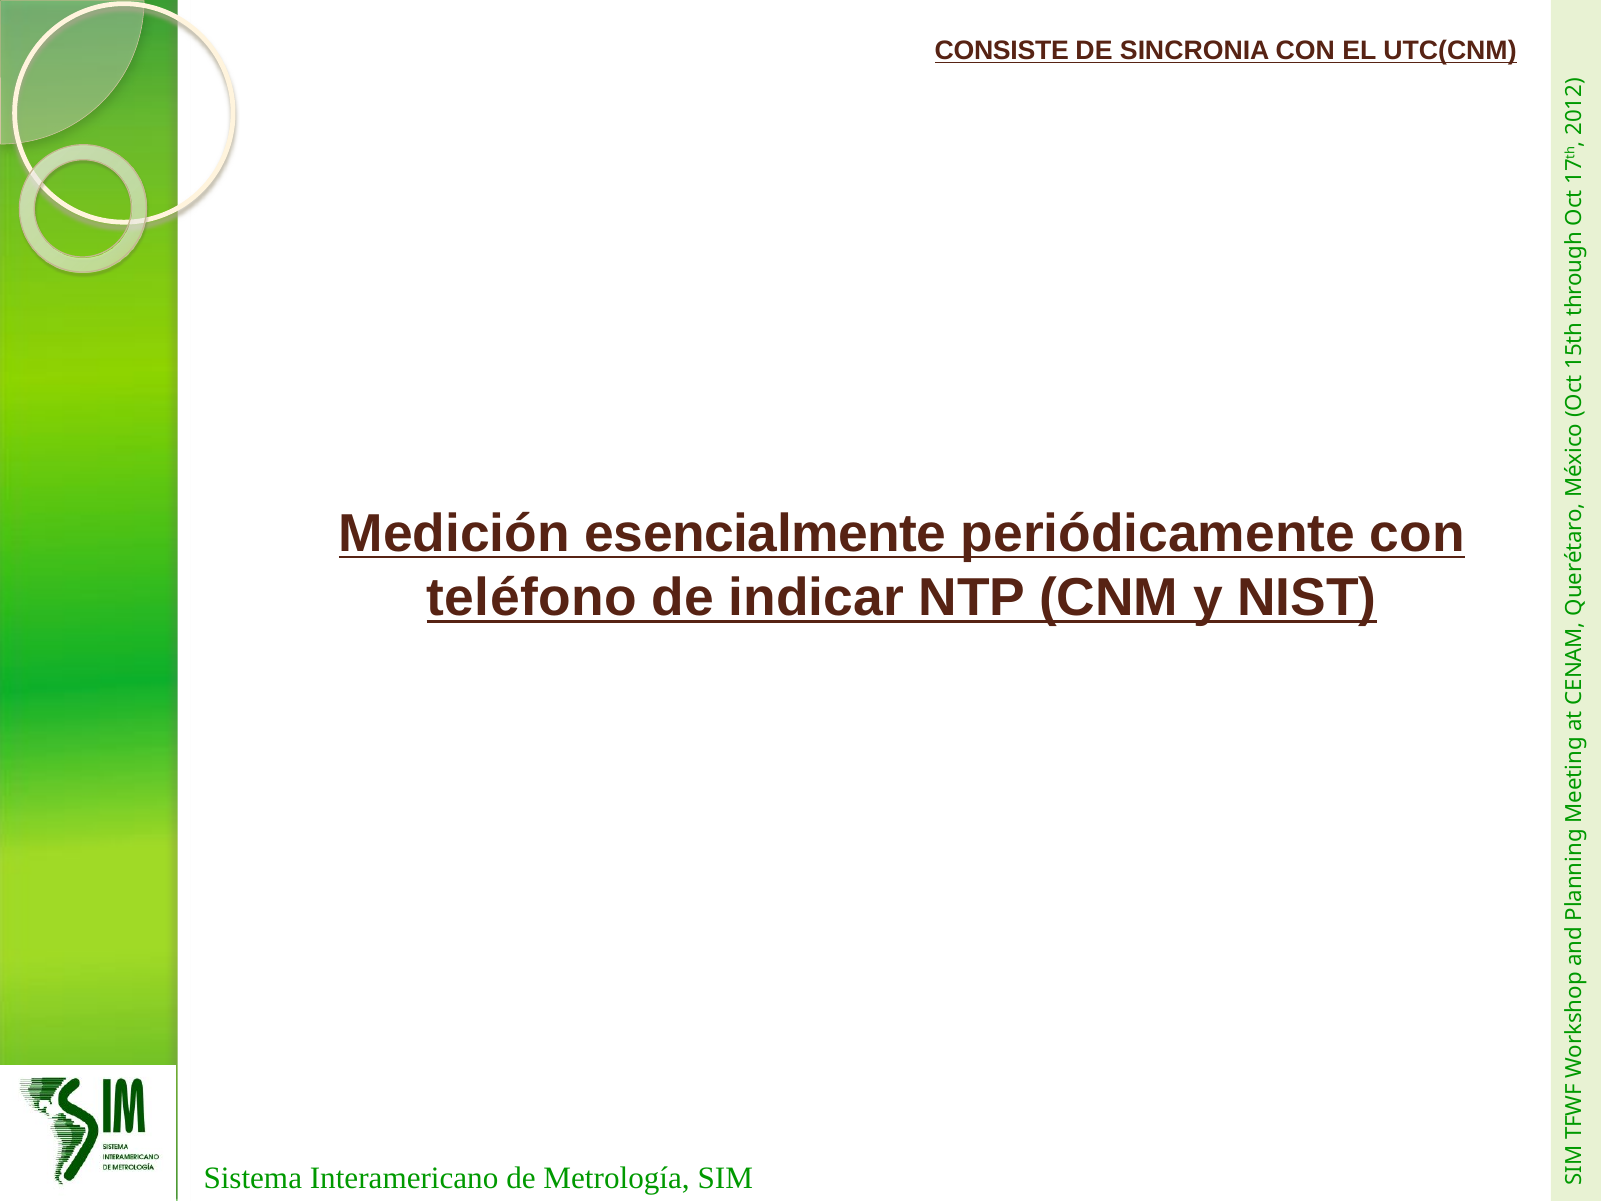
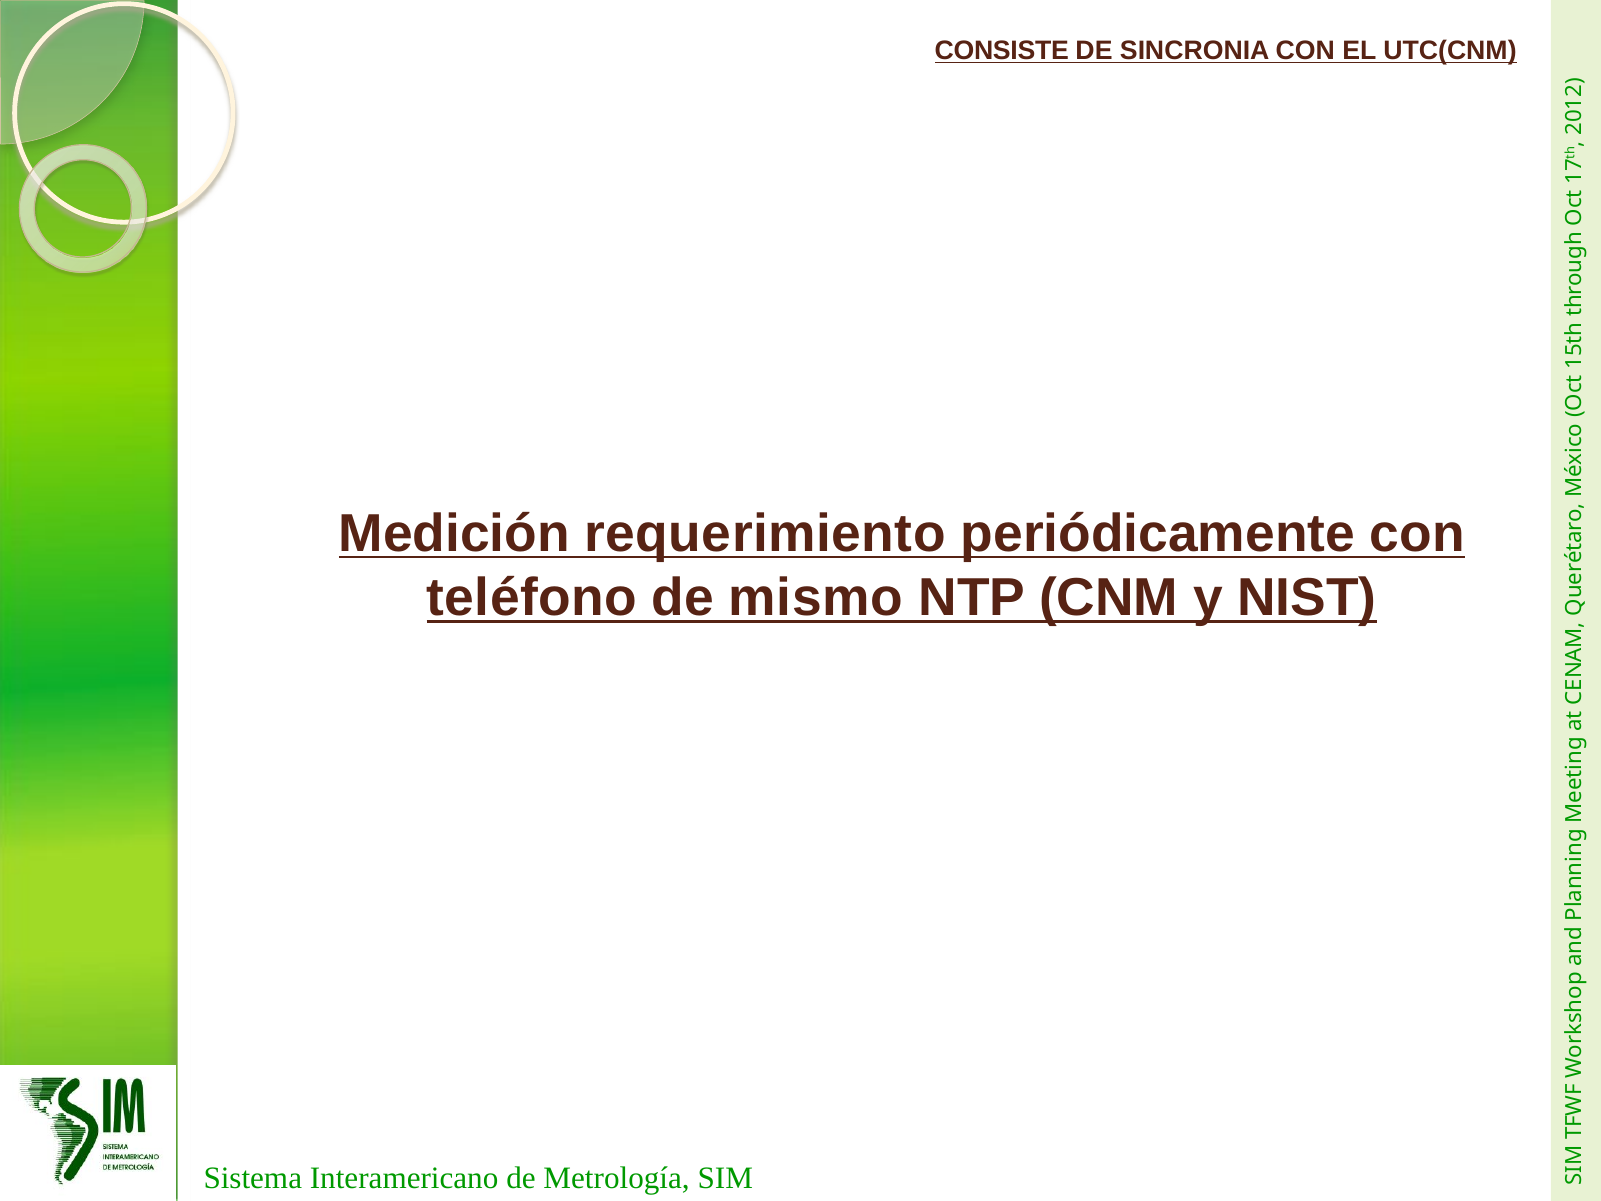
esencialmente: esencialmente -> requerimiento
indicar: indicar -> mismo
